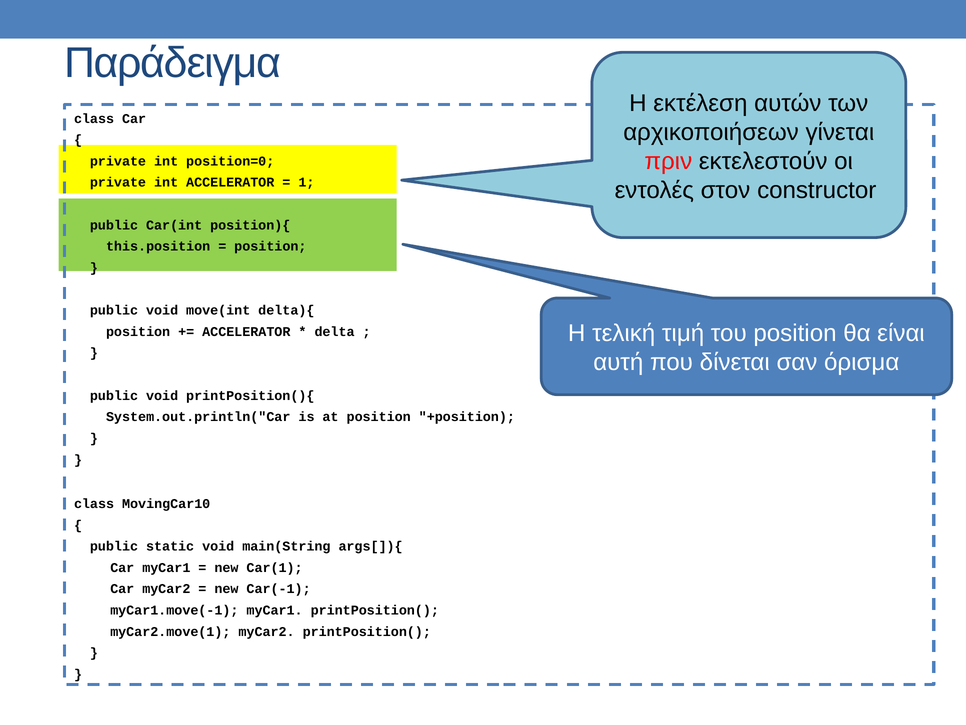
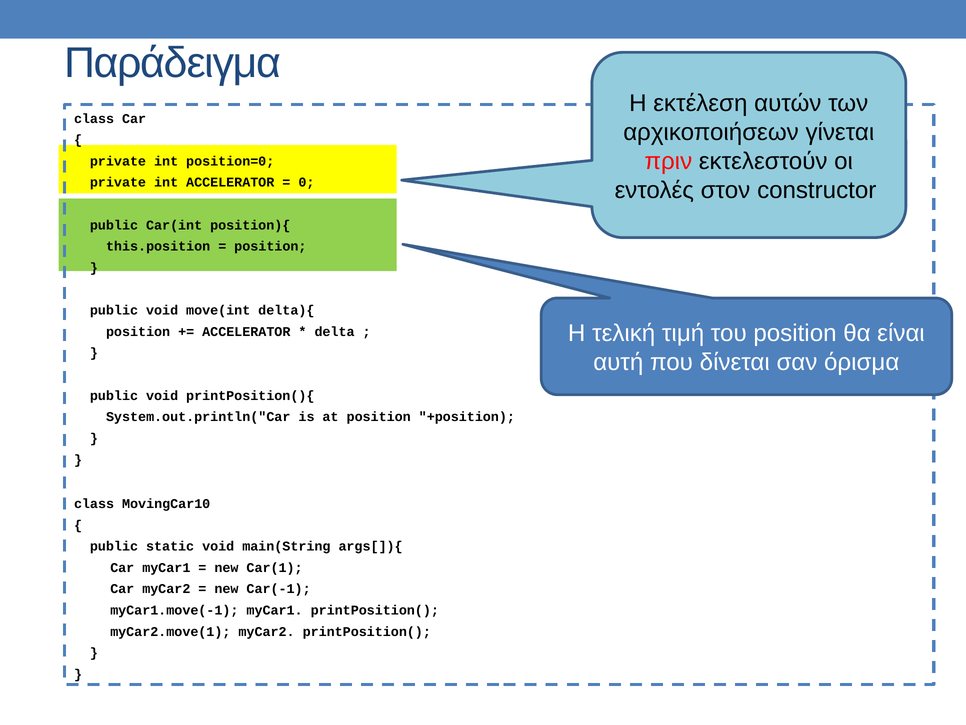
1: 1 -> 0
